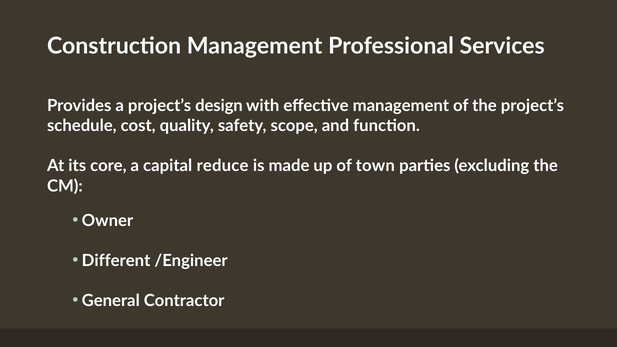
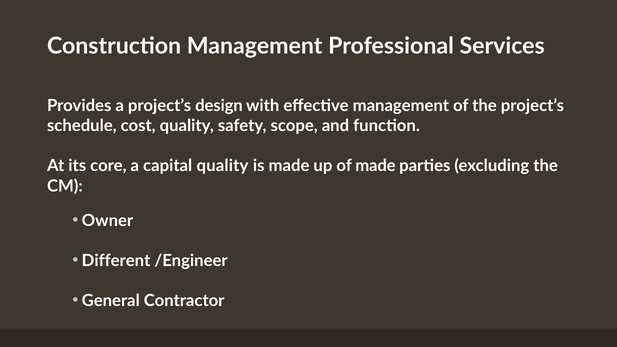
capital reduce: reduce -> quality
of town: town -> made
